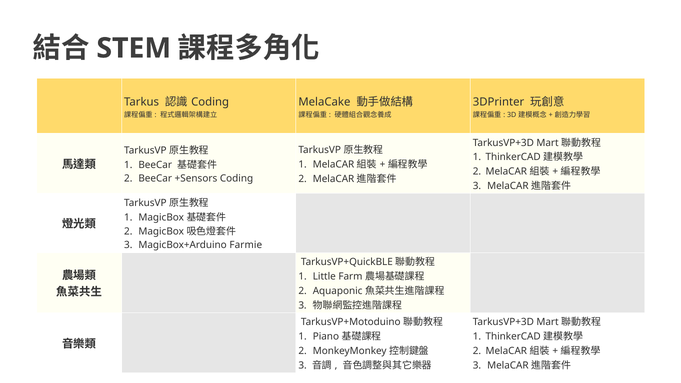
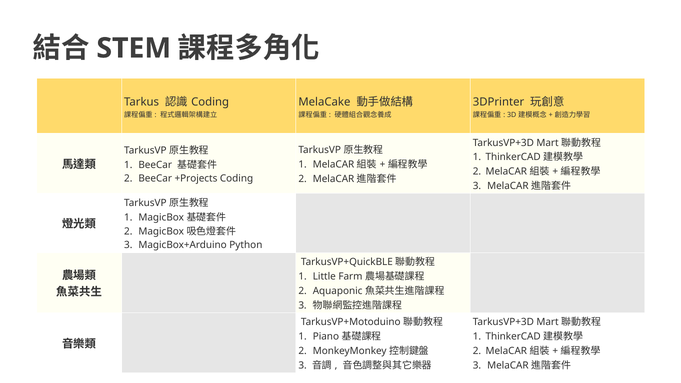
+Sensors: +Sensors -> +Projects
Farmie: Farmie -> Python
